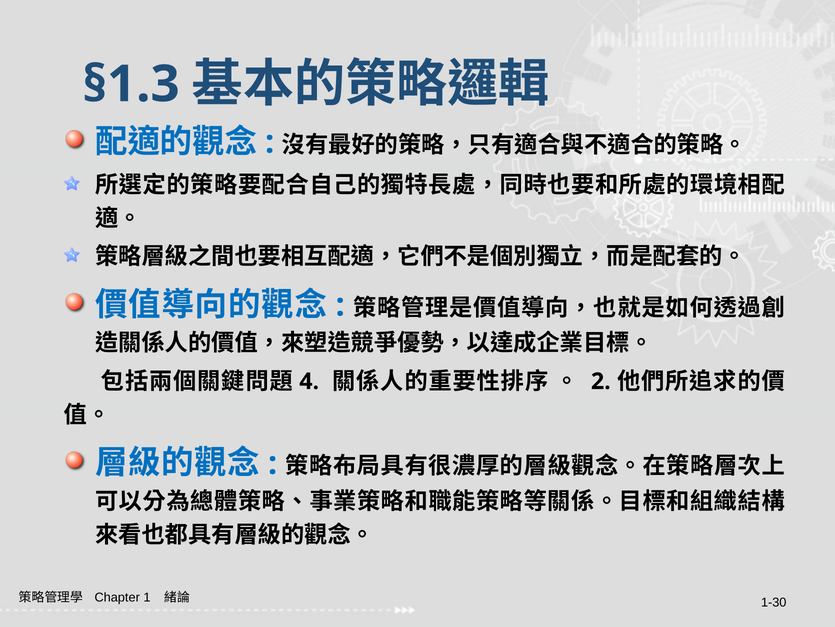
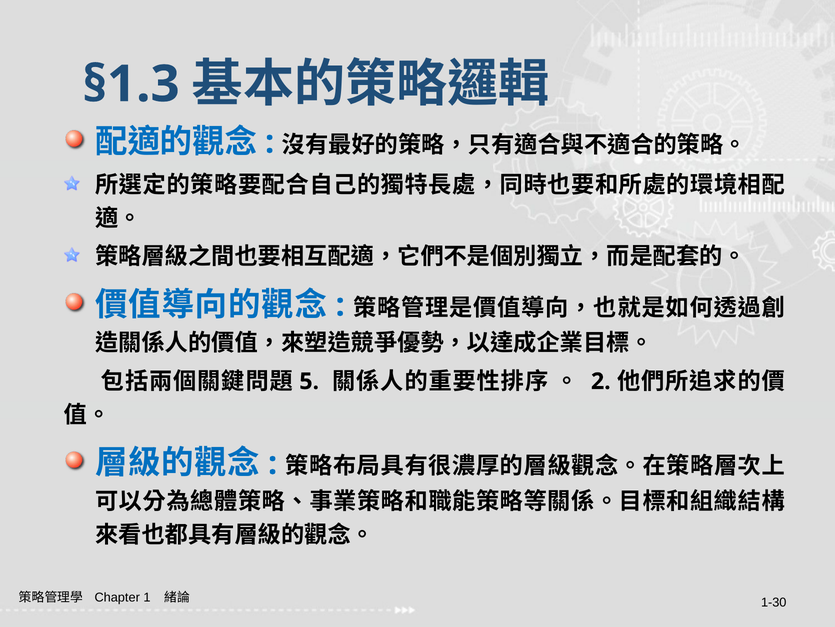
4: 4 -> 5
